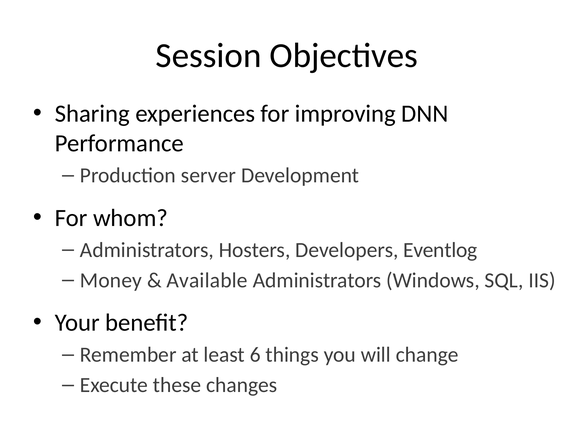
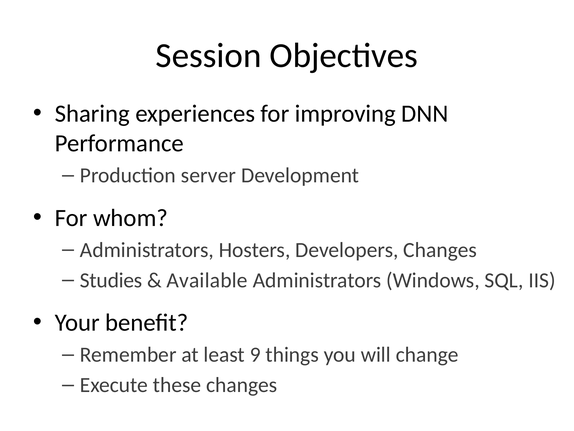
Developers Eventlog: Eventlog -> Changes
Money: Money -> Studies
6: 6 -> 9
